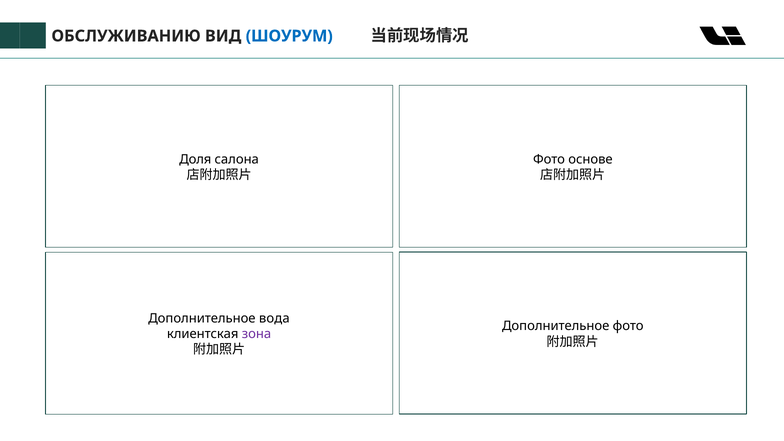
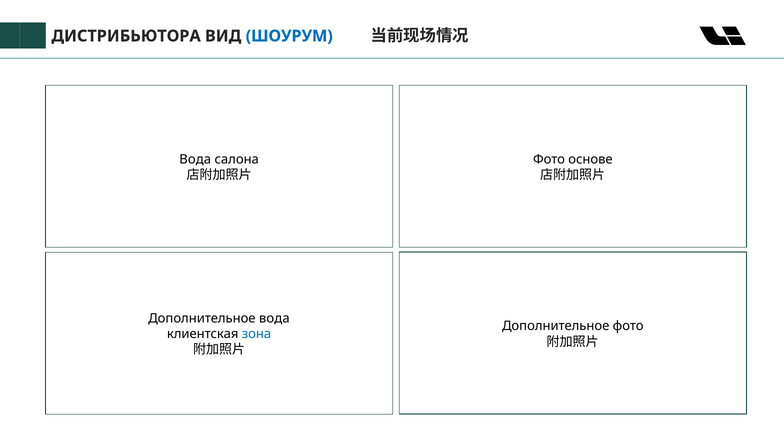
ОБСЛУЖИВАНИЮ: ОБСЛУЖИВАНИЮ -> ДИСТРИБЬЮТОРА
Доля at (195, 159): Доля -> Вода
зона colour: purple -> blue
